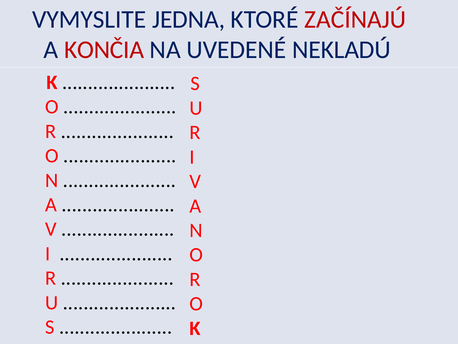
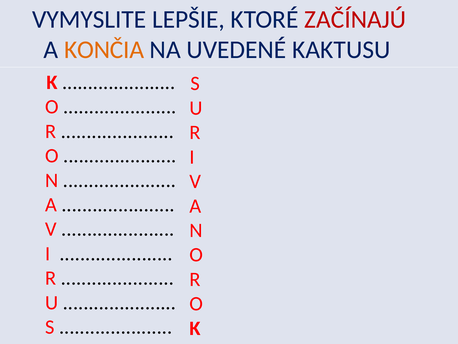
JEDNA: JEDNA -> LEPŠIE
KONČIA colour: red -> orange
NEKLADÚ: NEKLADÚ -> KAKTUSU
